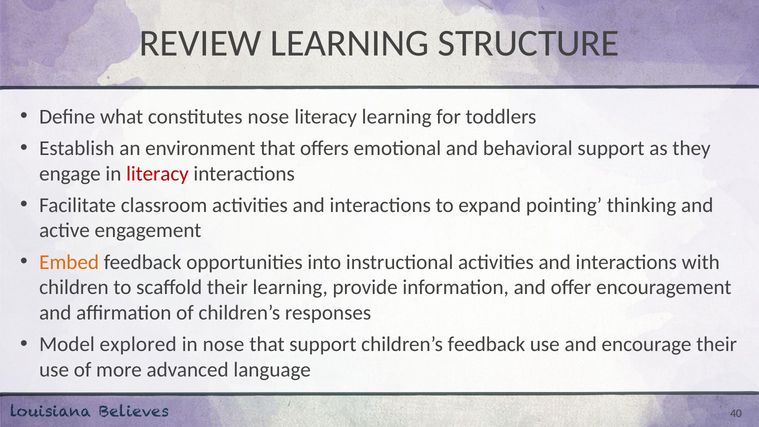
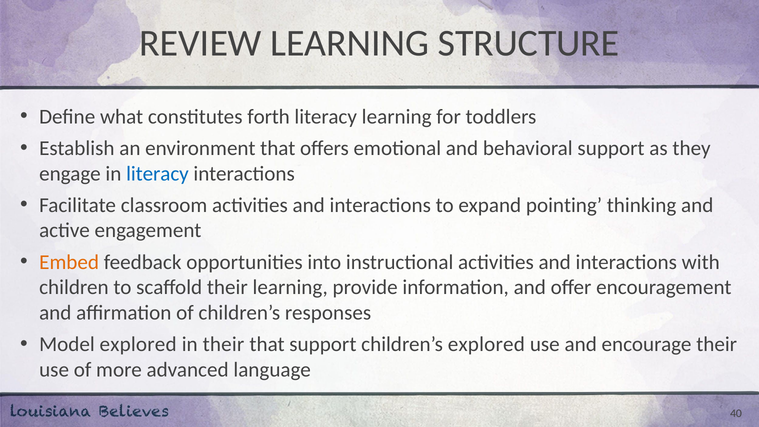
constitutes nose: nose -> forth
literacy at (157, 174) colour: red -> blue
in nose: nose -> their
children’s feedback: feedback -> explored
